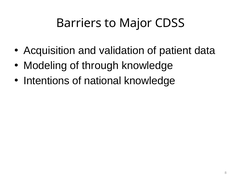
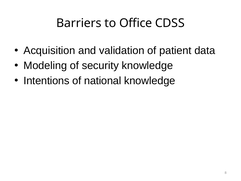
Major: Major -> Office
through: through -> security
